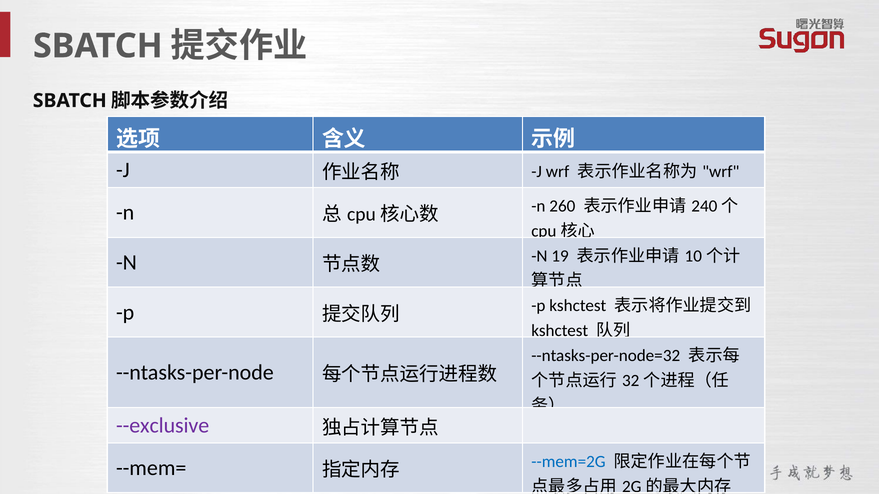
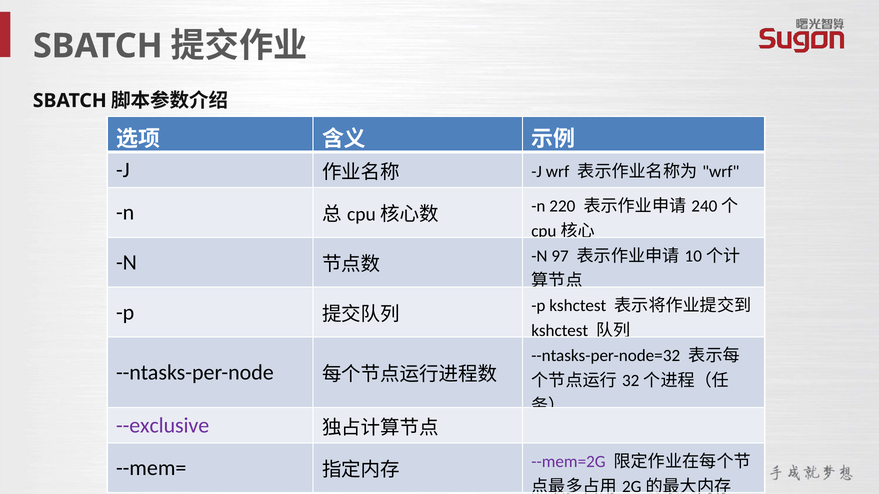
260: 260 -> 220
19: 19 -> 97
--mem=2G colour: blue -> purple
